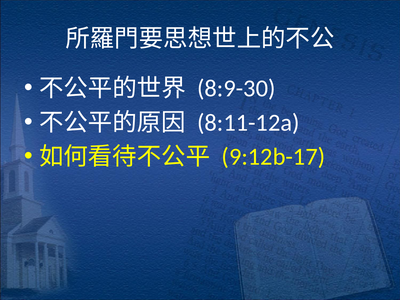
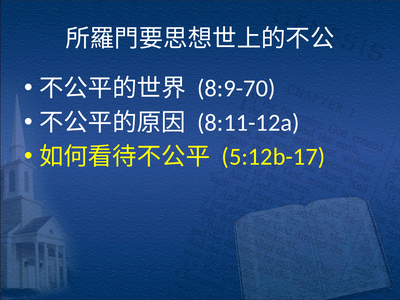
8:9-30: 8:9-30 -> 8:9-70
9:12b-17: 9:12b-17 -> 5:12b-17
